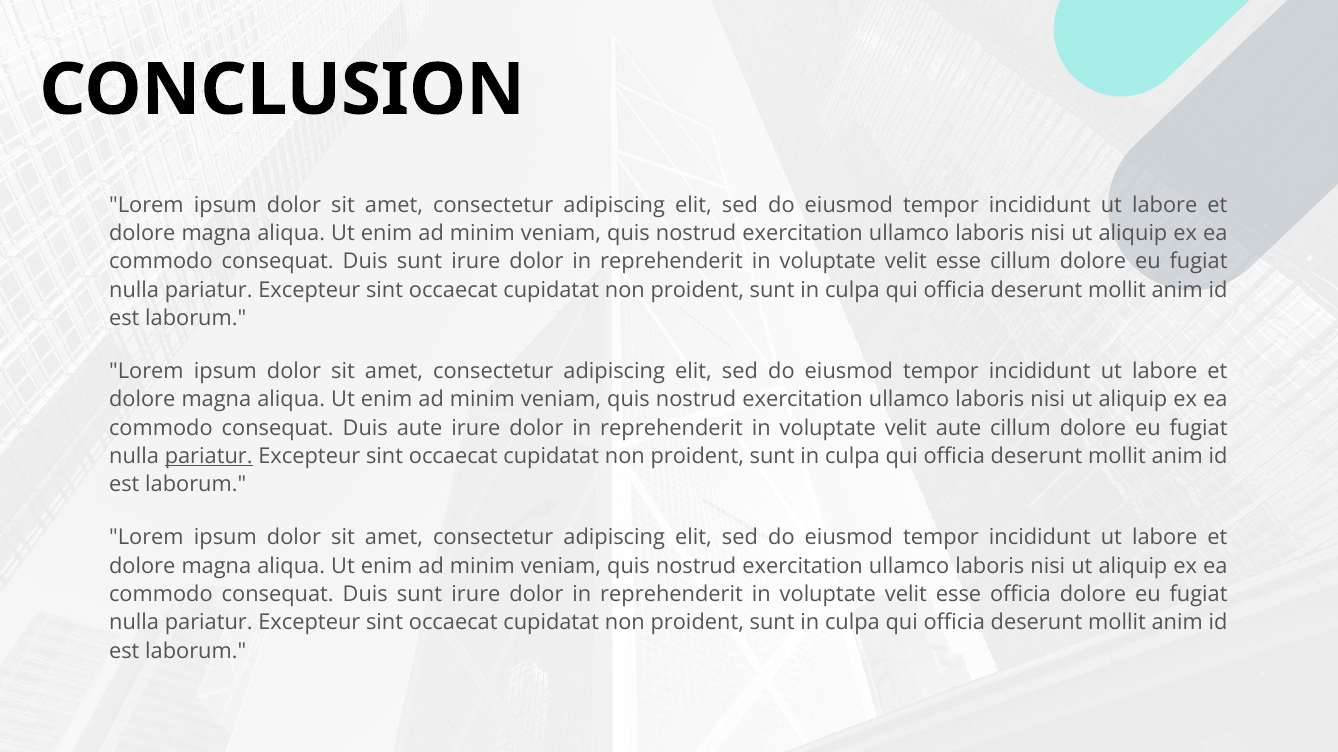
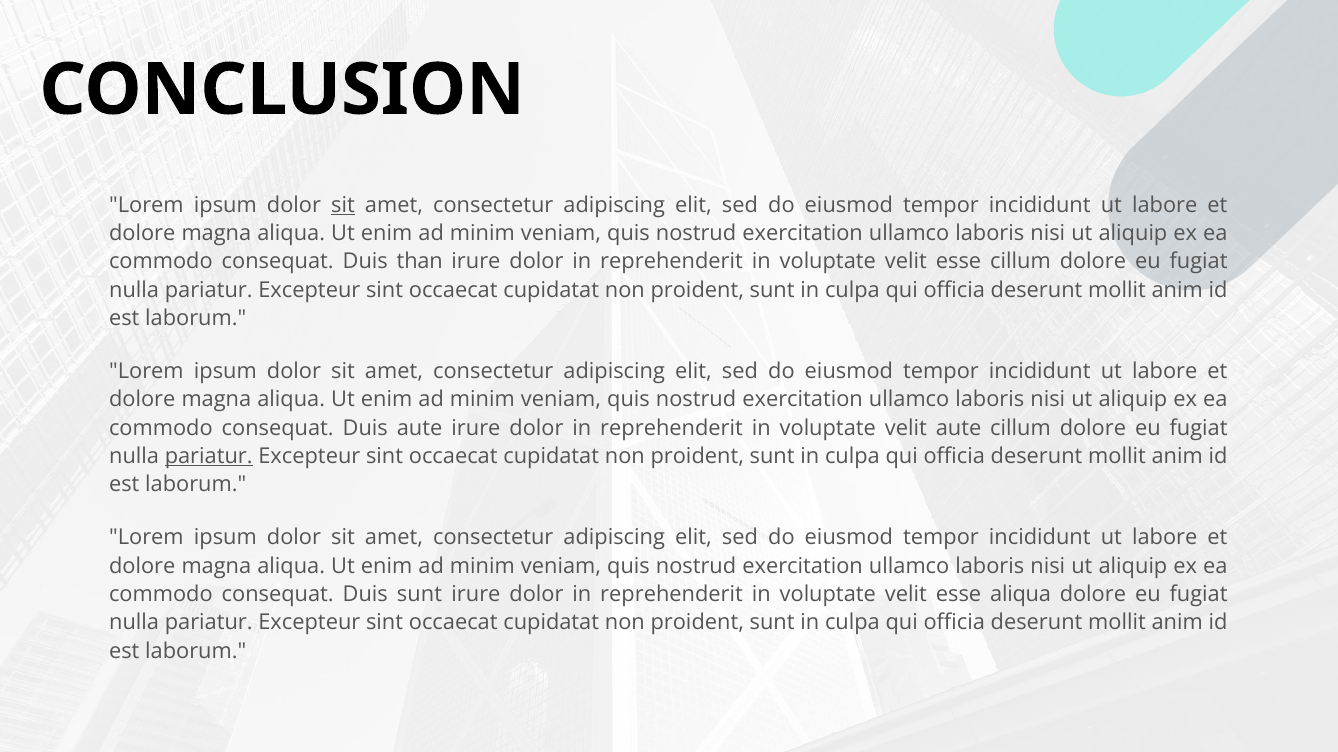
sit at (343, 205) underline: none -> present
sunt at (420, 262): sunt -> than
esse officia: officia -> aliqua
